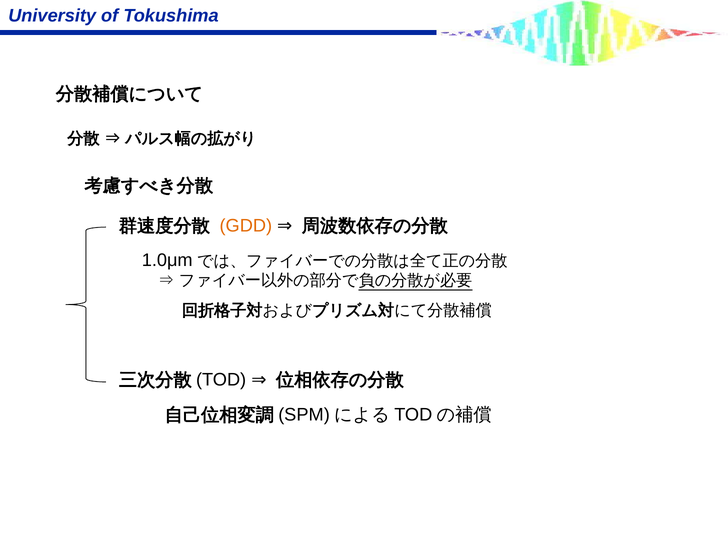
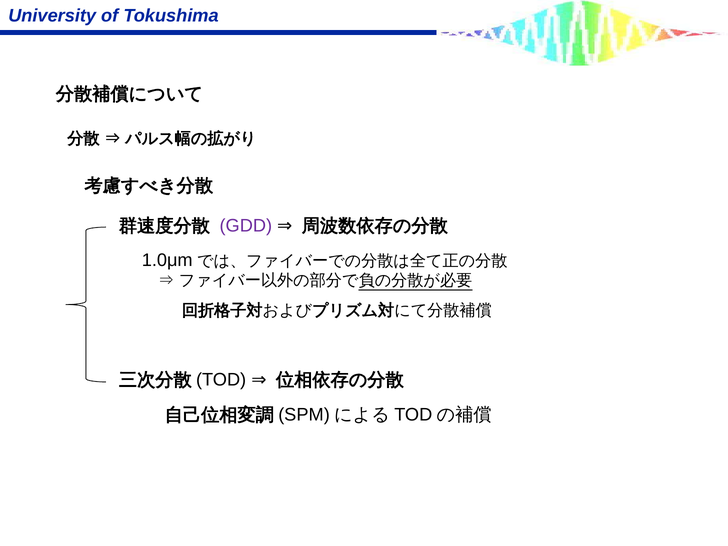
GDD colour: orange -> purple
